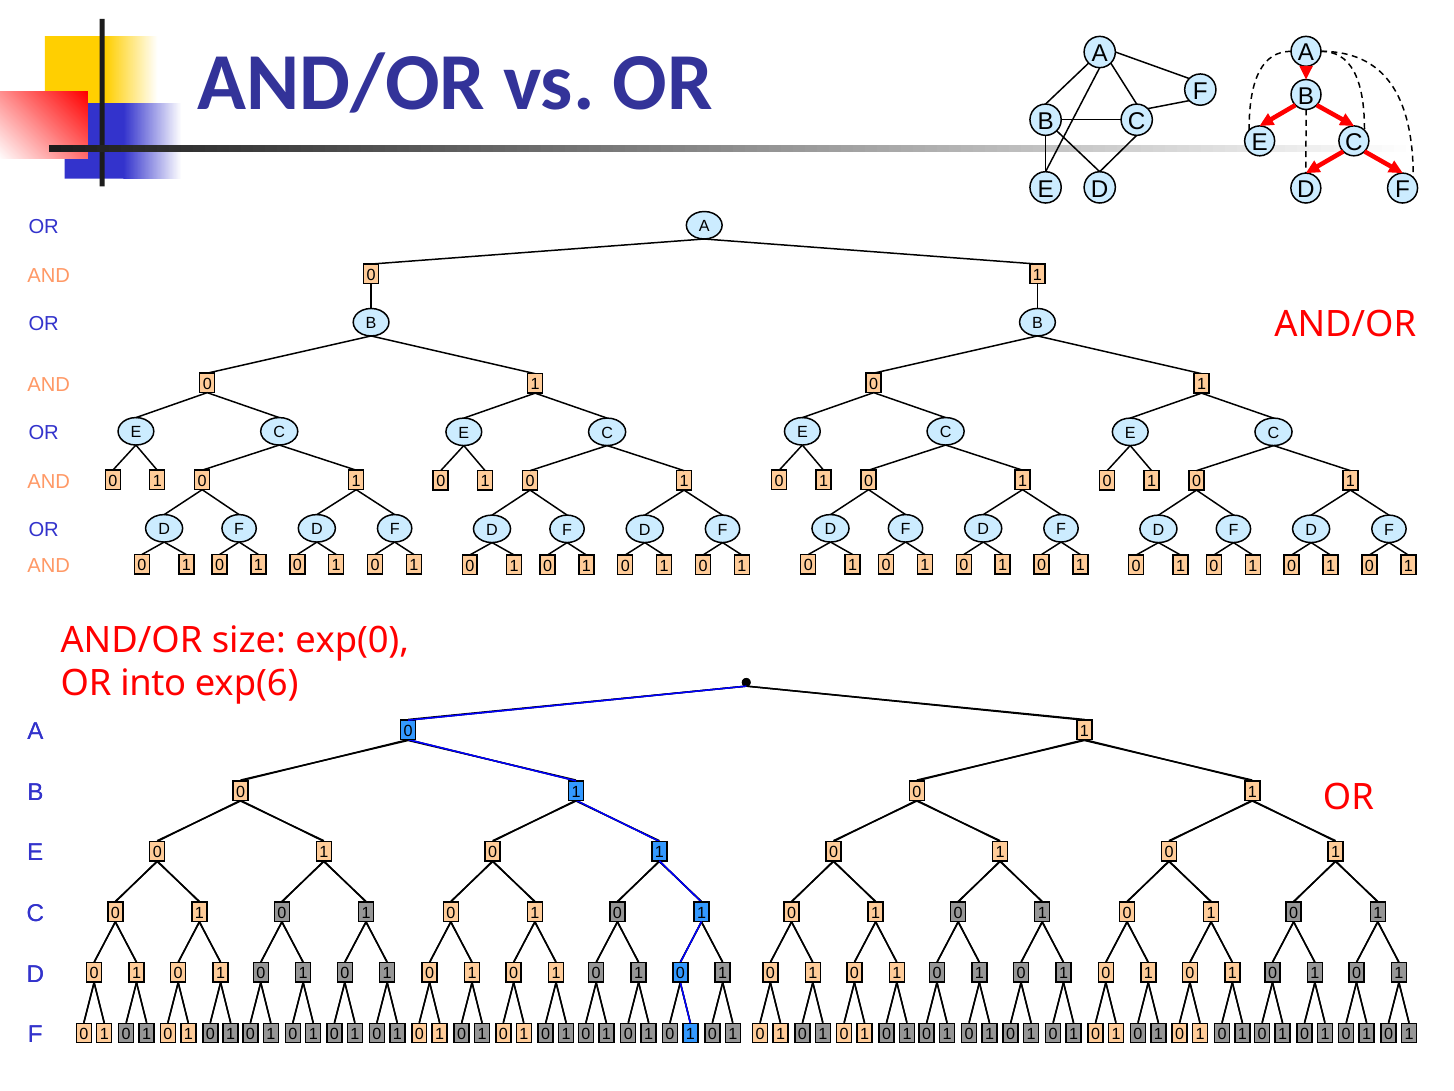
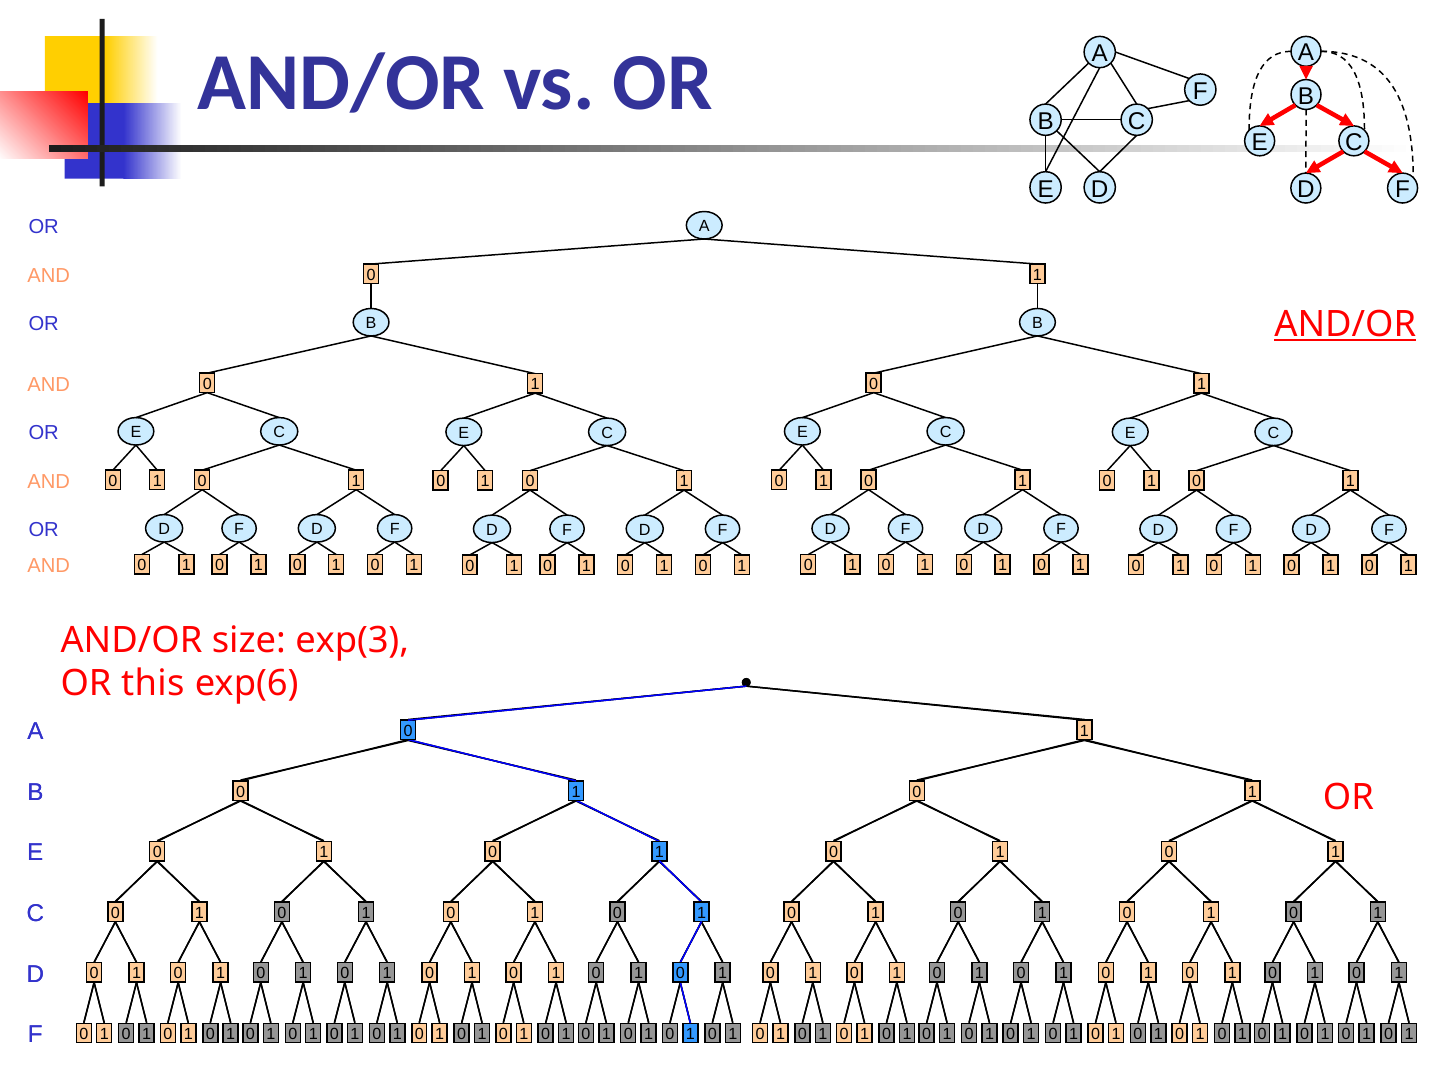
AND/OR at (1345, 325) underline: none -> present
exp(0: exp(0 -> exp(3
into: into -> this
